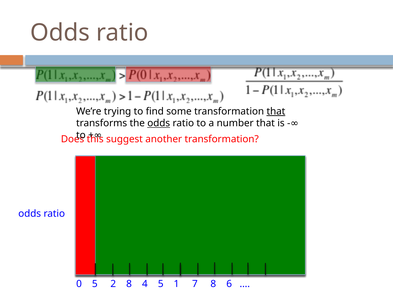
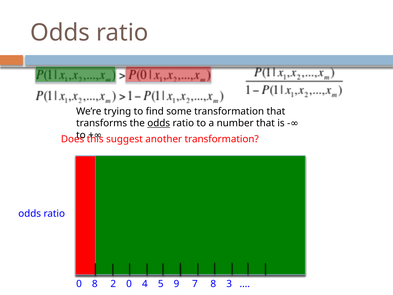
that at (276, 111) underline: present -> none
0 5: 5 -> 8
2 8: 8 -> 0
1: 1 -> 9
6: 6 -> 3
